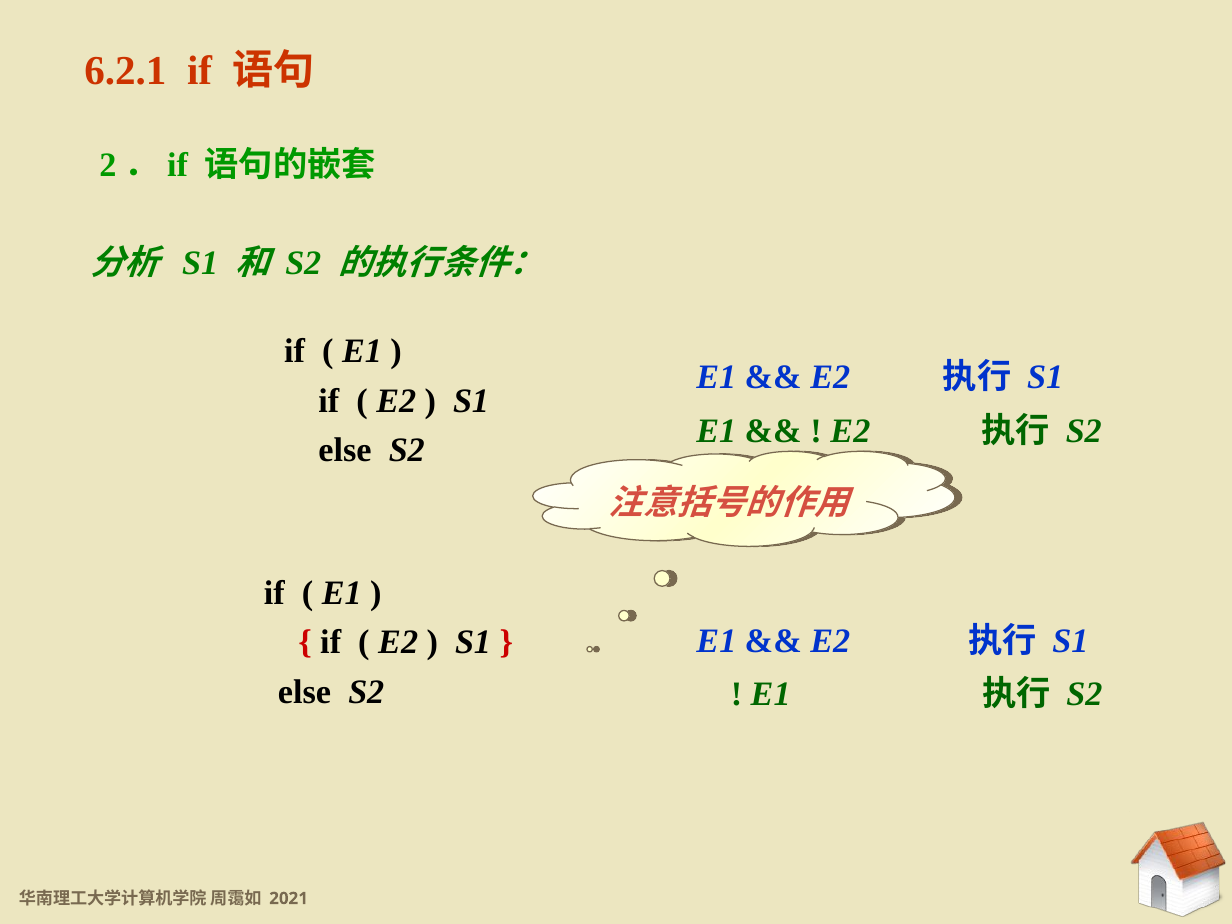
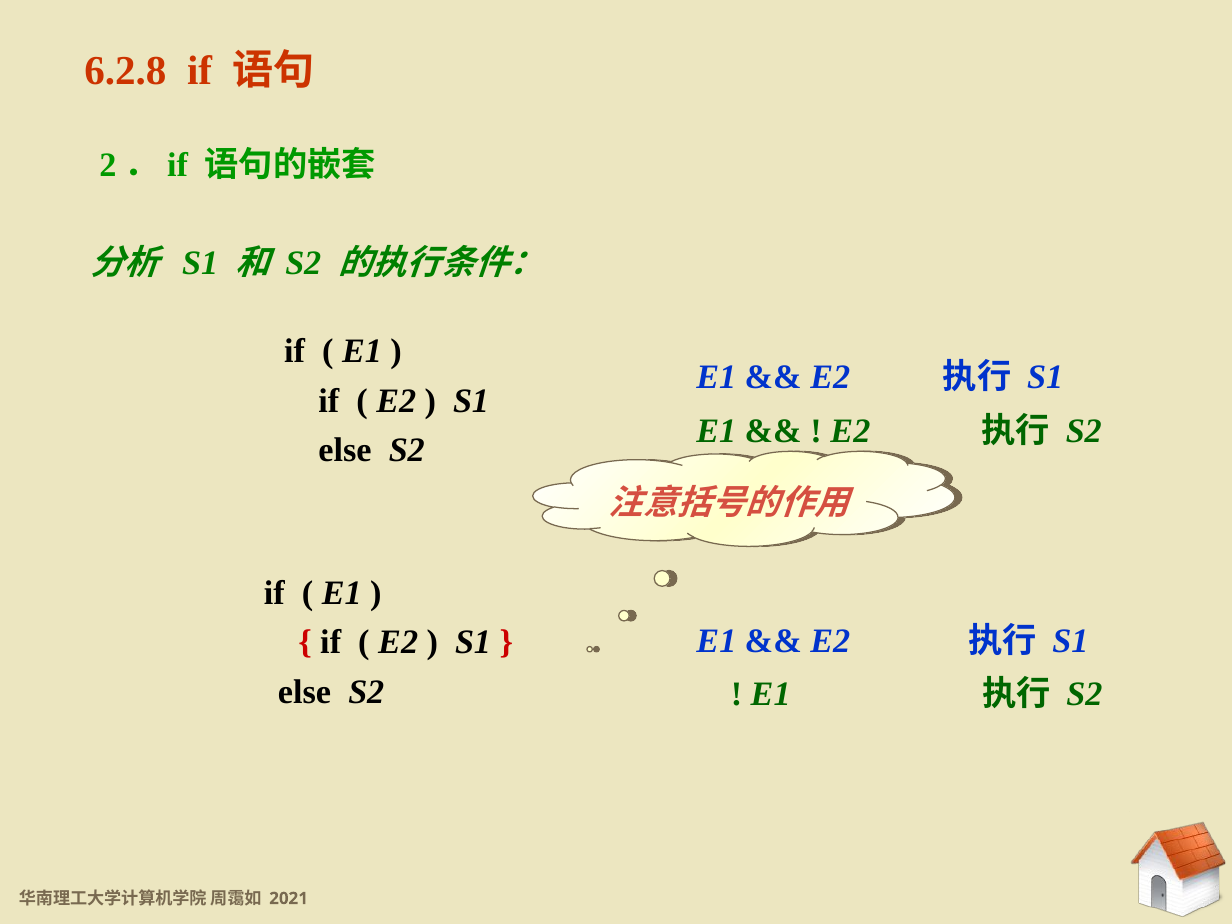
6.2.1: 6.2.1 -> 6.2.8
